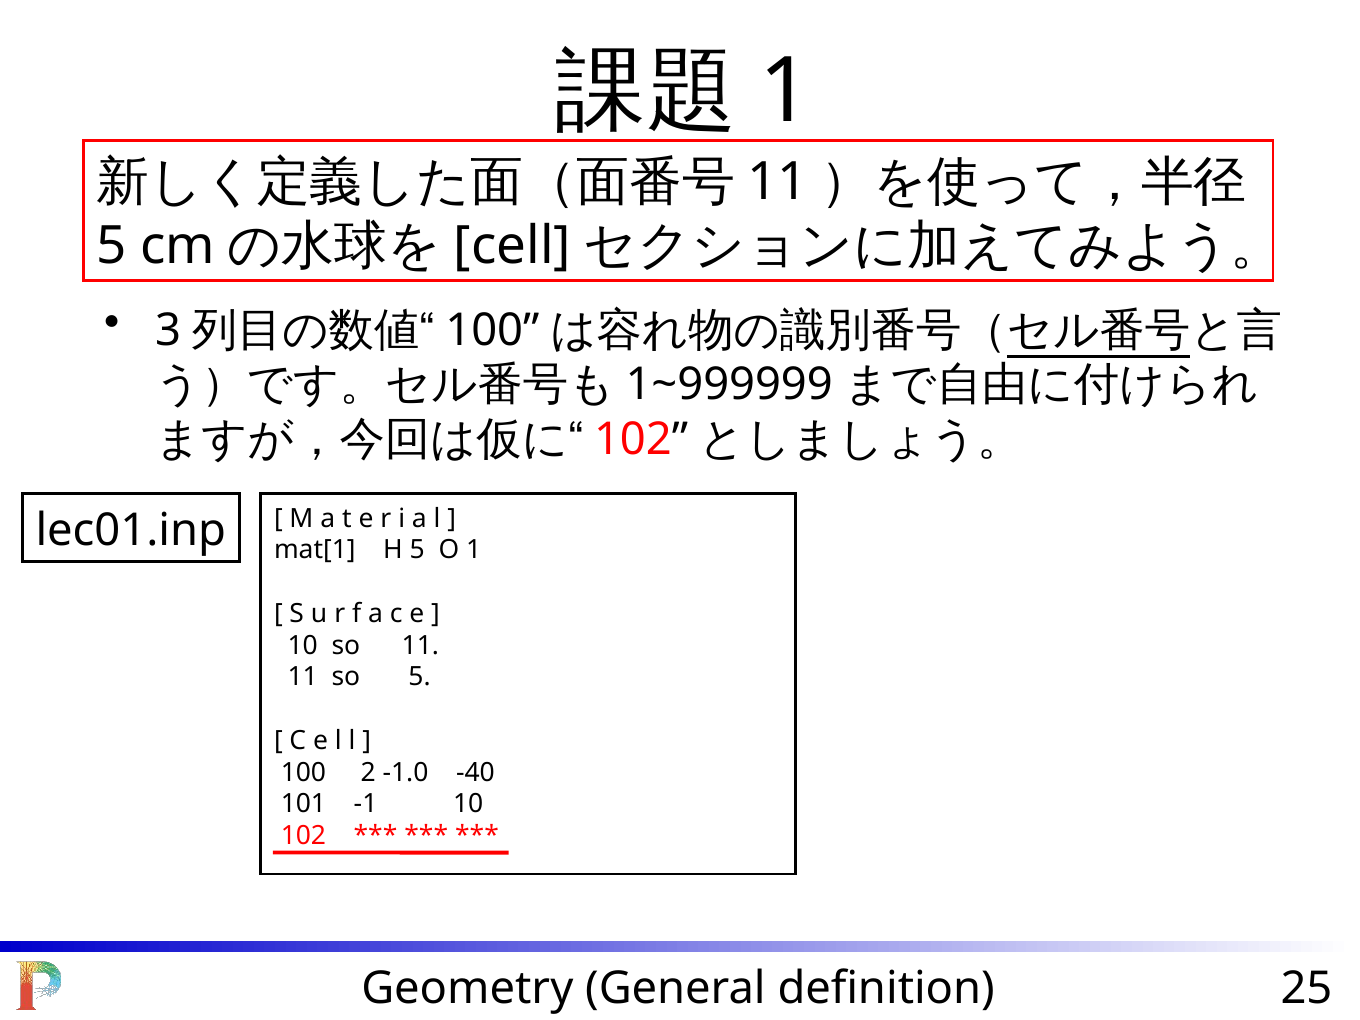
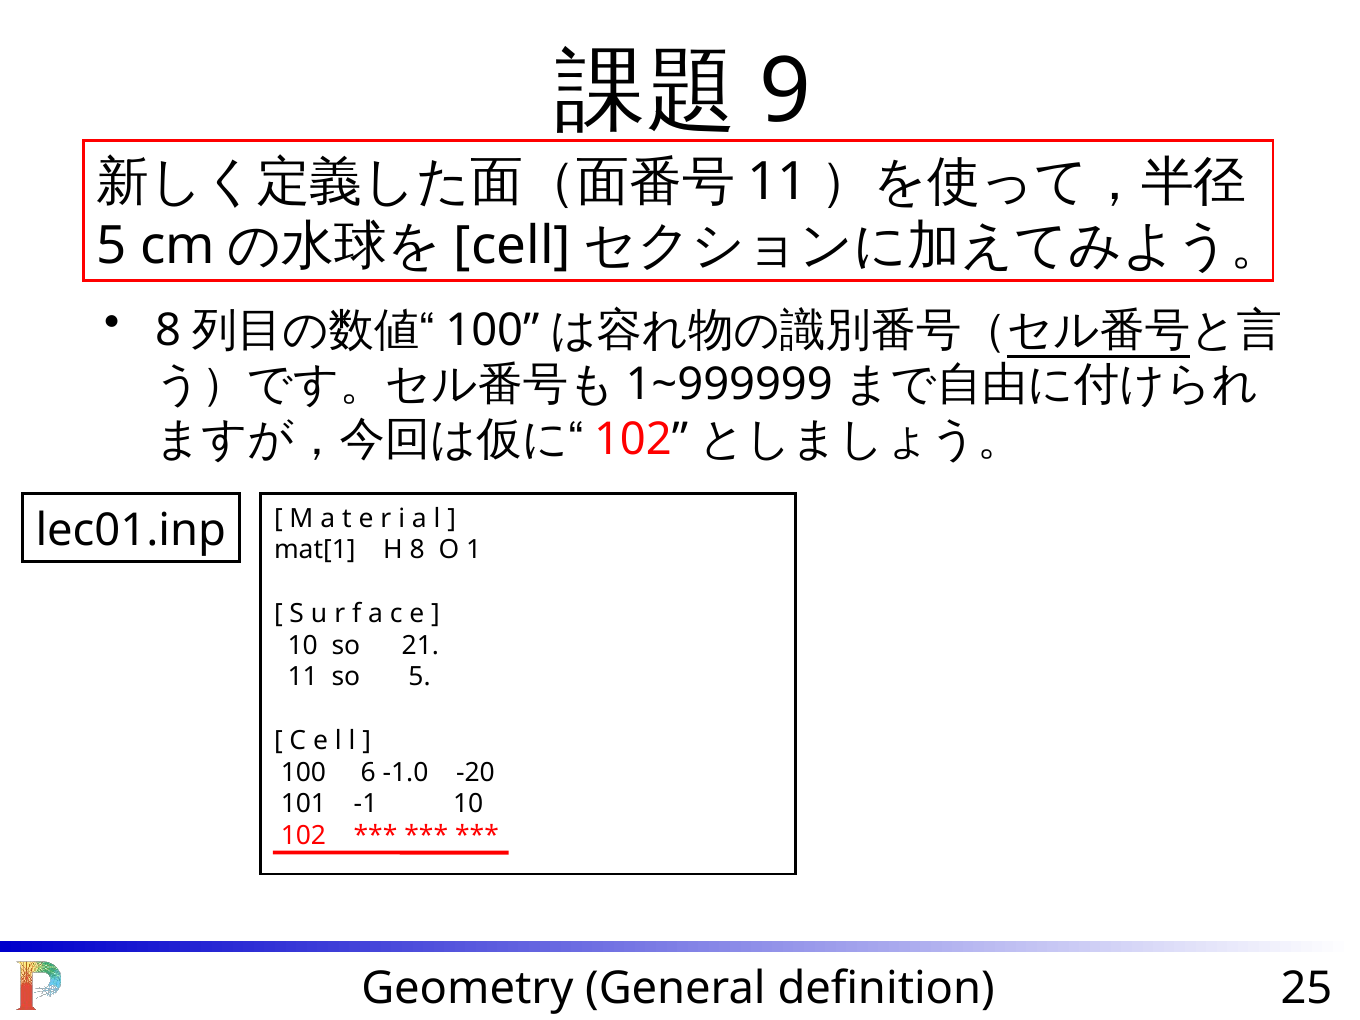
1 at (785, 91): 1 -> 9
3 at (168, 330): 3 -> 8
H 5: 5 -> 8
so 11: 11 -> 21
2: 2 -> 6
-40: -40 -> -20
